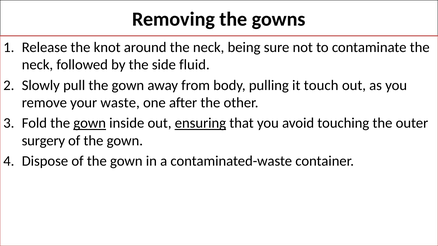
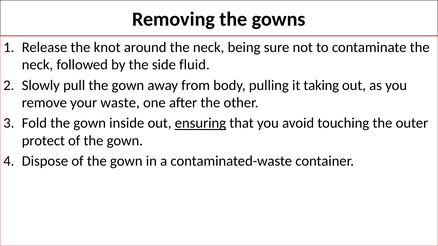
touch: touch -> taking
gown at (90, 123) underline: present -> none
surgery: surgery -> protect
